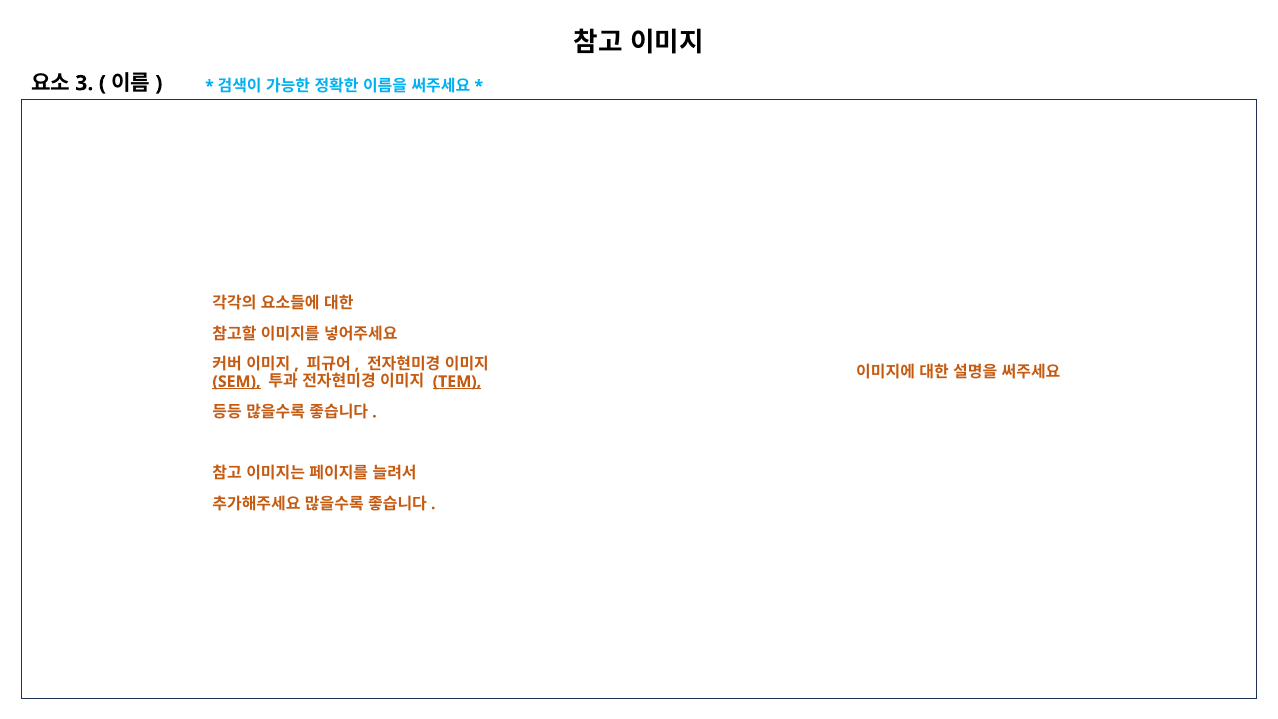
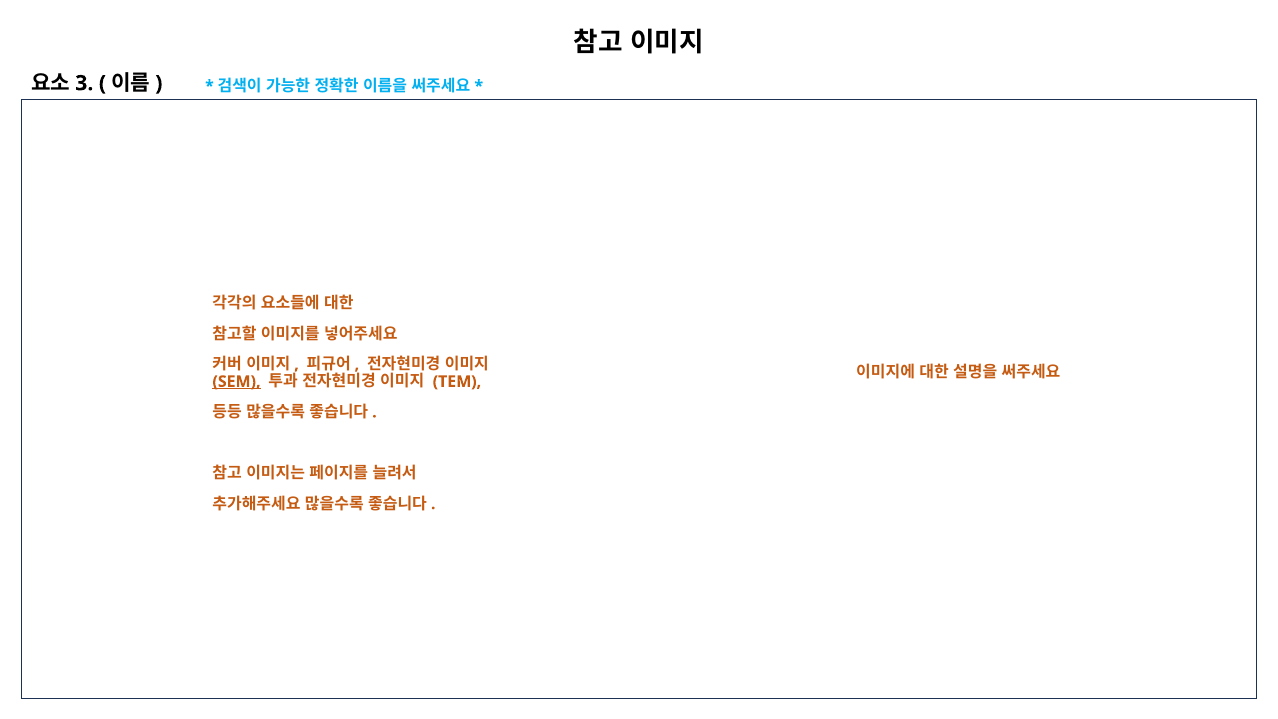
TEM underline: present -> none
